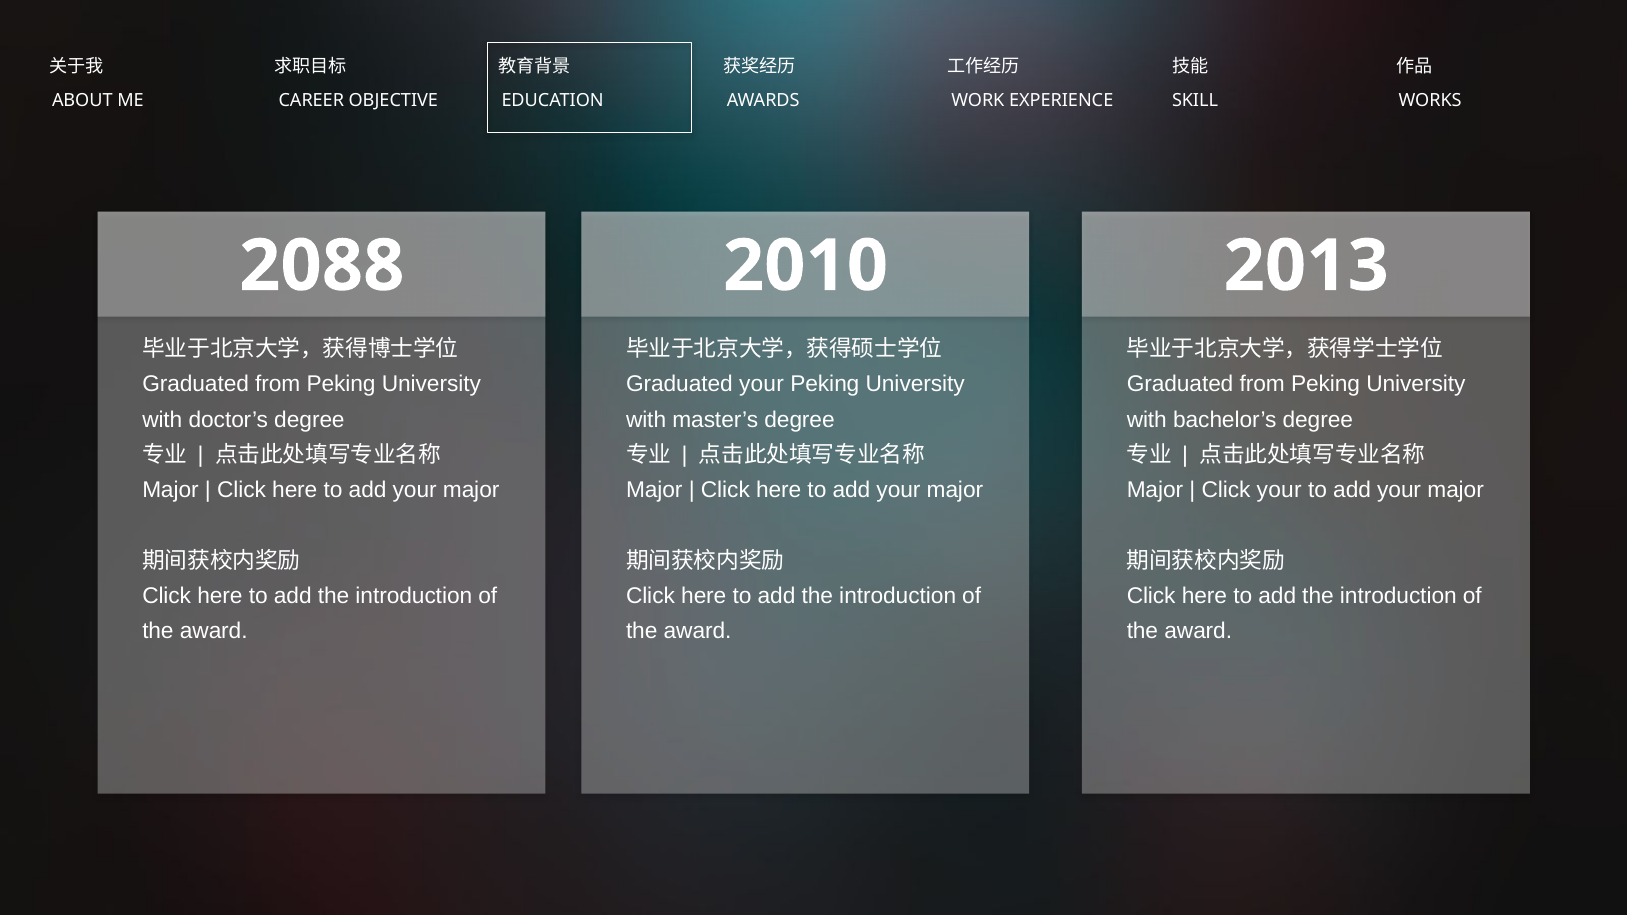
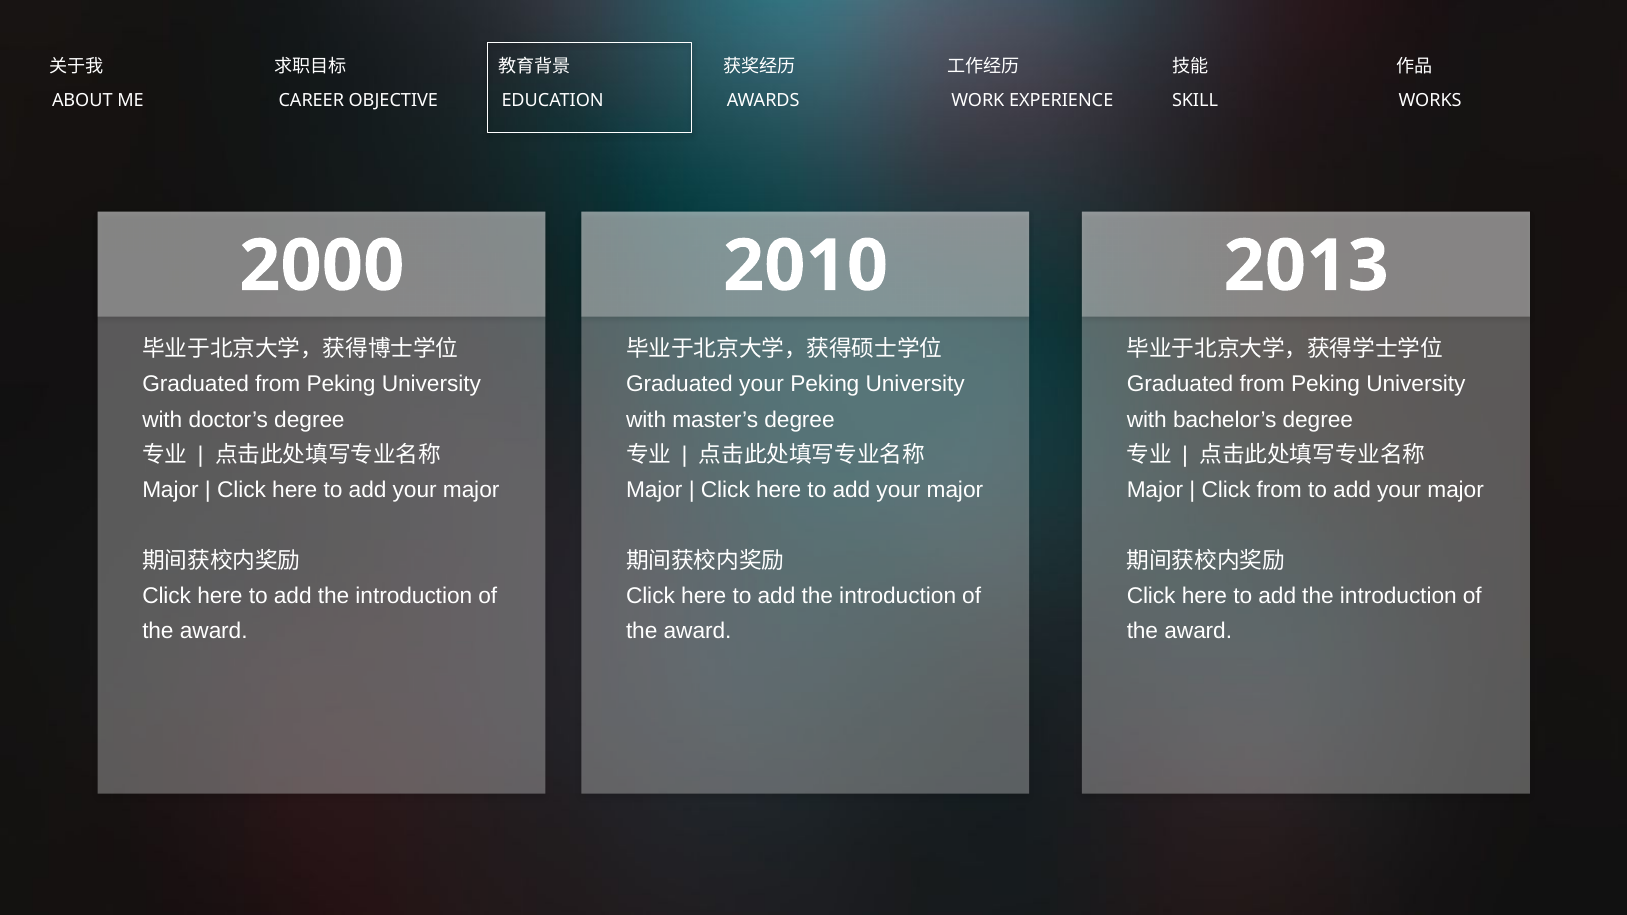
2088: 2088 -> 2000
Click your: your -> from
